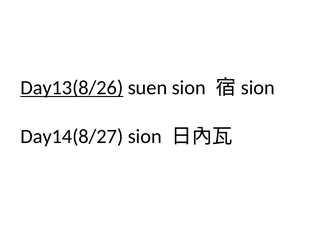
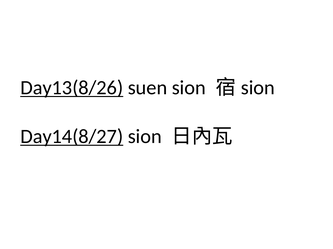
Day14(8/27 underline: none -> present
